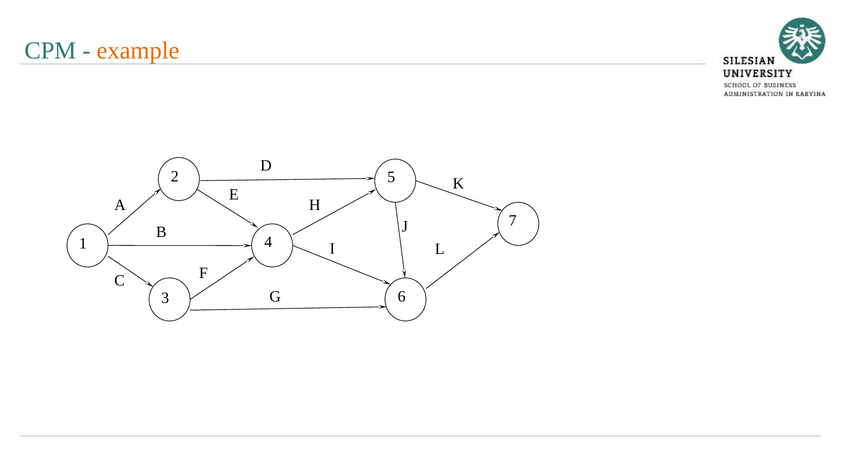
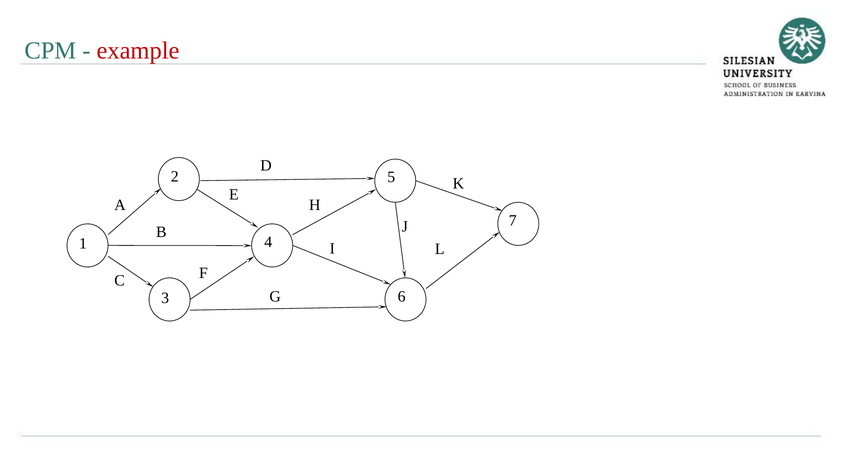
example colour: orange -> red
